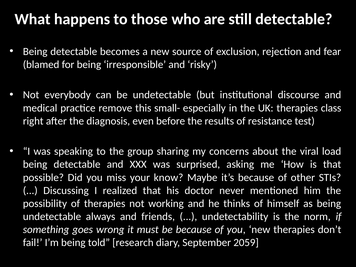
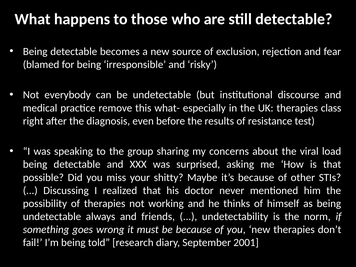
small-: small- -> what-
know: know -> shitty
2059: 2059 -> 2001
